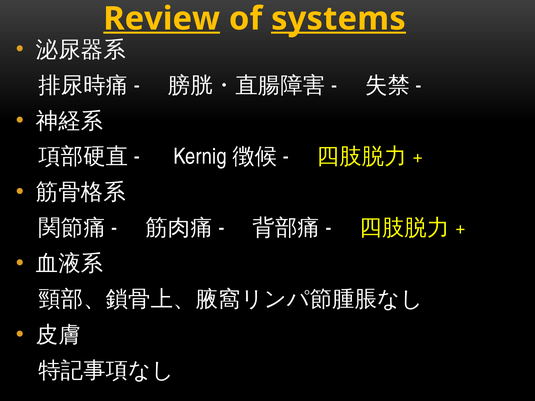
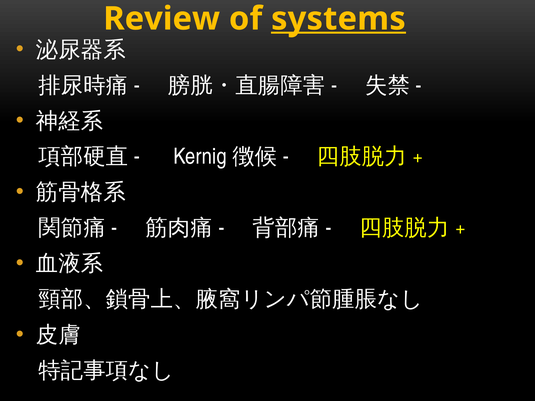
Review underline: present -> none
